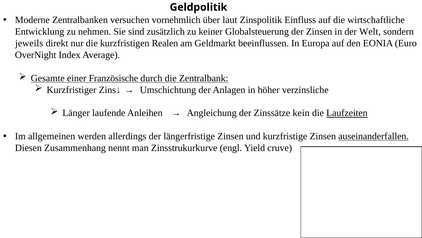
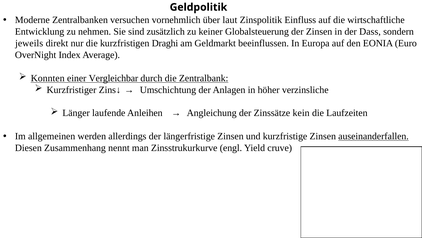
Welt: Welt -> Dass
Realen: Realen -> Draghi
Gesamte: Gesamte -> Konnten
Französische: Französische -> Vergleichbar
Laufzeiten underline: present -> none
